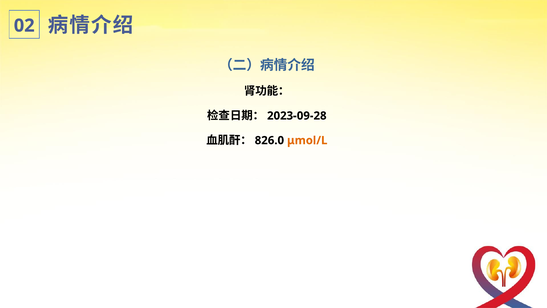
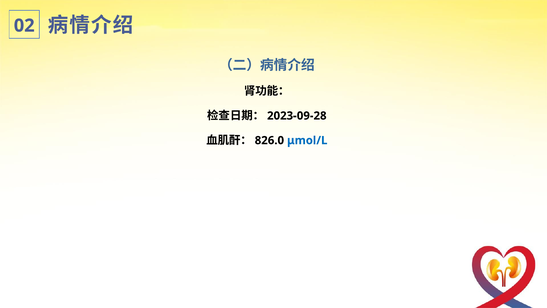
μmol/L colour: orange -> blue
